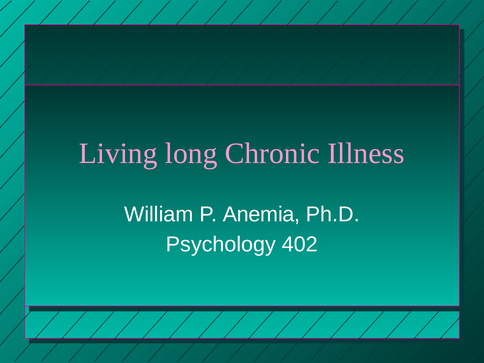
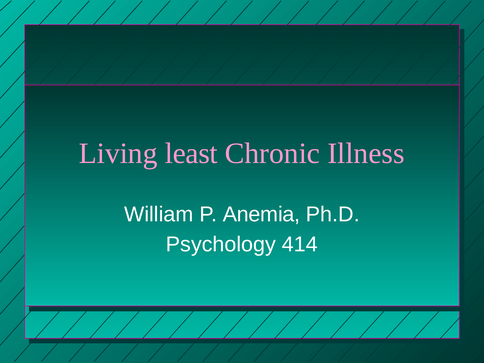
long: long -> least
402: 402 -> 414
